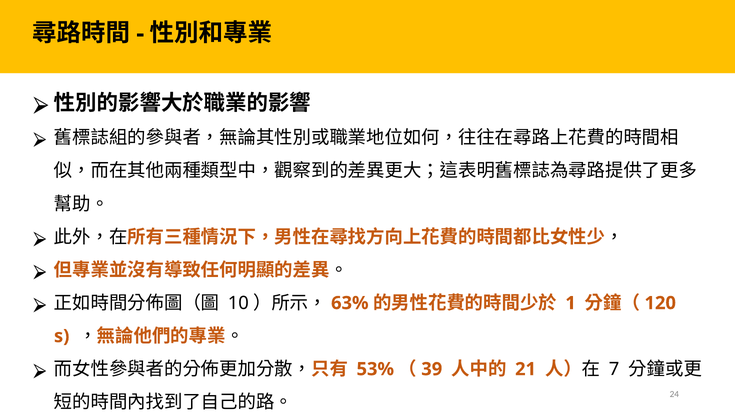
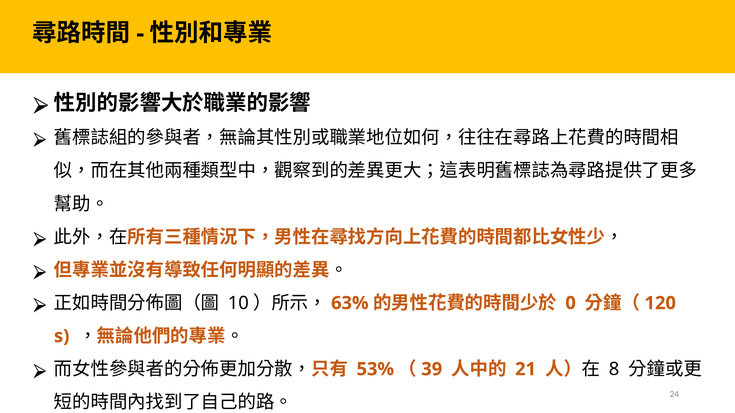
1: 1 -> 0
7: 7 -> 8
